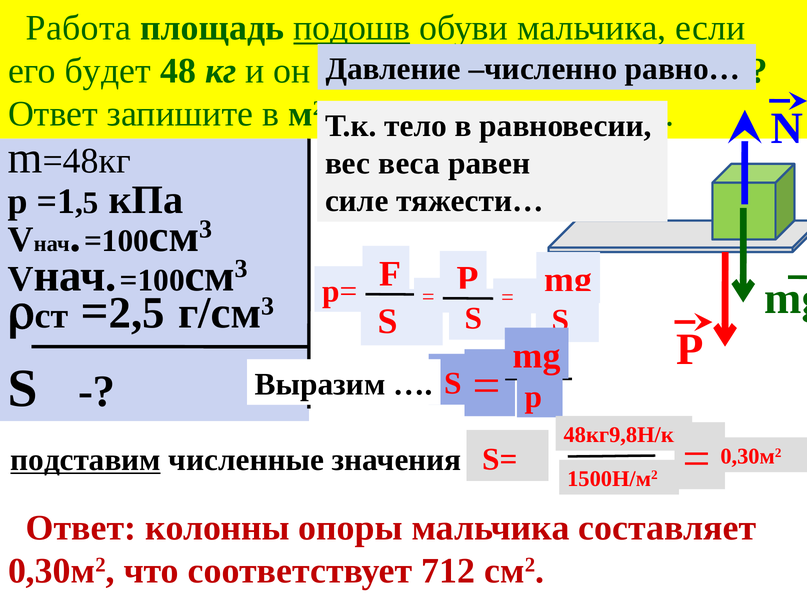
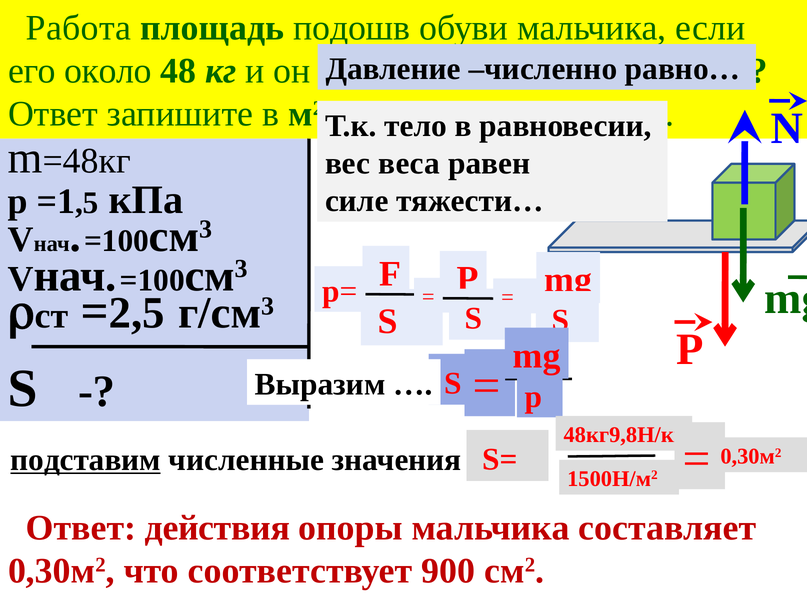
подошв underline: present -> none
будет: будет -> около
колонны: колонны -> действия
712: 712 -> 900
